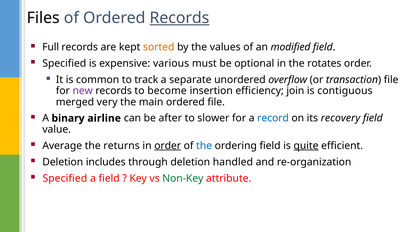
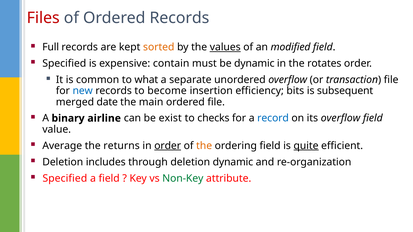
Files colour: black -> red
Records at (179, 18) underline: present -> none
values underline: none -> present
various: various -> contain
be optional: optional -> dynamic
track: track -> what
new colour: purple -> blue
join: join -> bits
contiguous: contiguous -> subsequent
very: very -> date
after: after -> exist
slower: slower -> checks
its recovery: recovery -> overflow
the at (204, 146) colour: blue -> orange
deletion handled: handled -> dynamic
